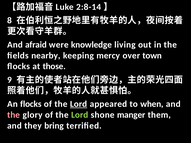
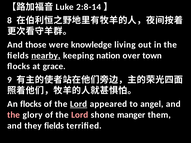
afraid: afraid -> those
nearby underline: none -> present
mercy: mercy -> nation
those: those -> grace
when: when -> angel
Lord at (80, 115) colour: light green -> pink
they bring: bring -> fields
